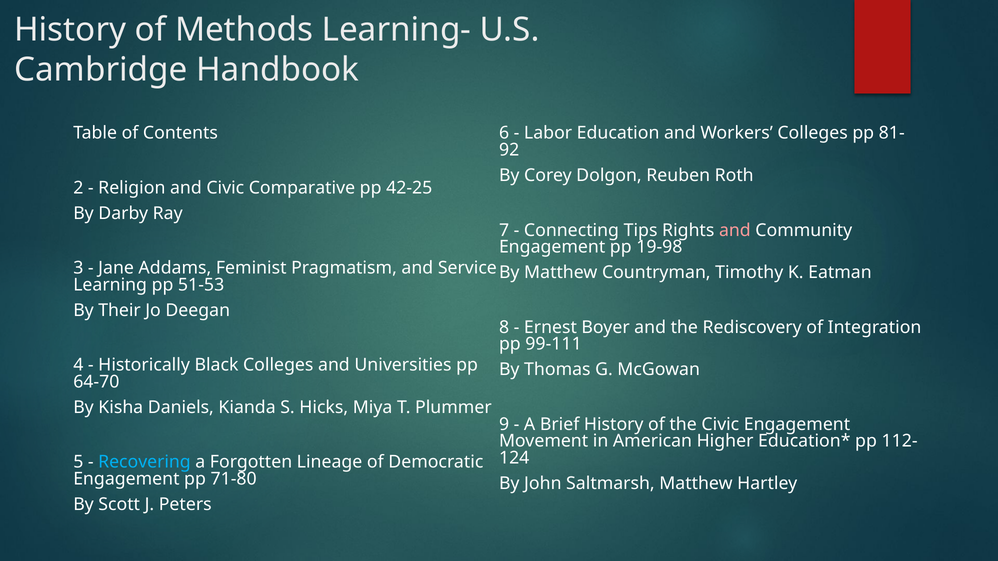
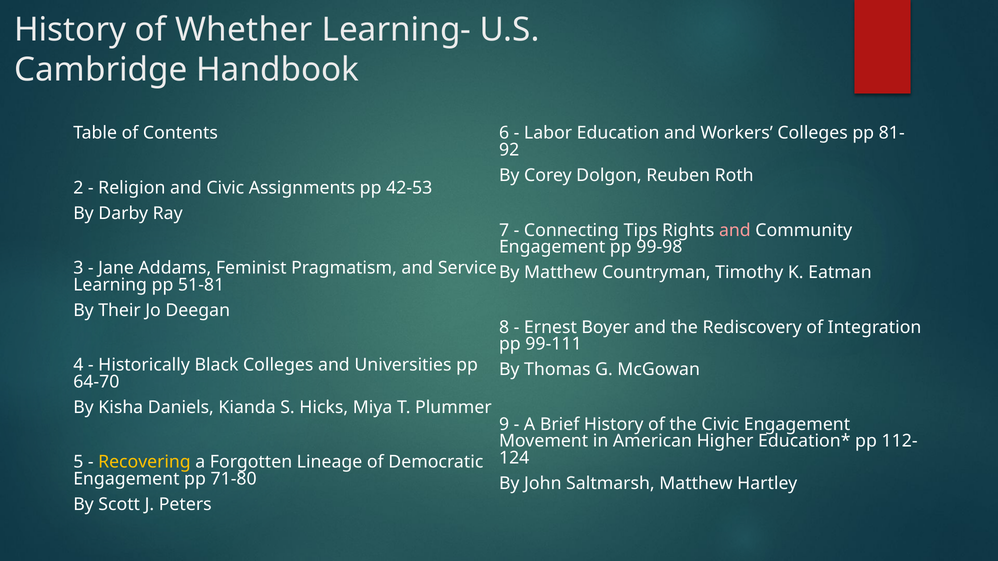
Methods: Methods -> Whether
Comparative: Comparative -> Assignments
42-25: 42-25 -> 42-53
19-98: 19-98 -> 99-98
51-53: 51-53 -> 51-81
Recovering colour: light blue -> yellow
